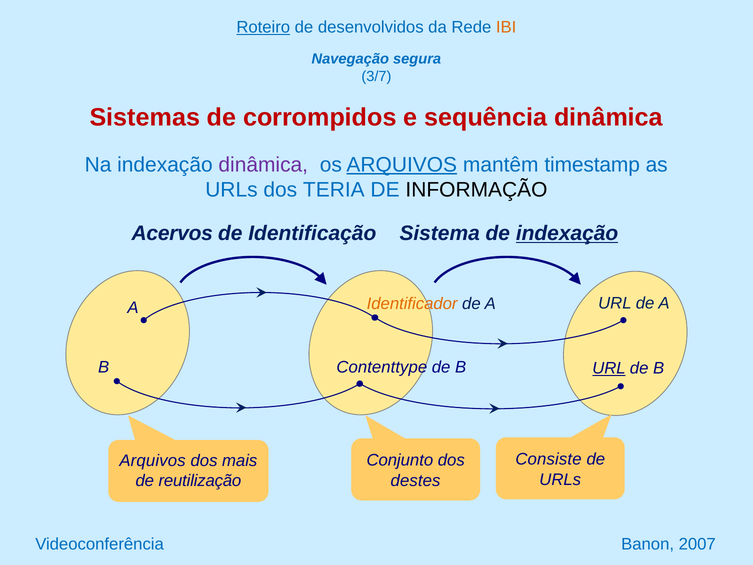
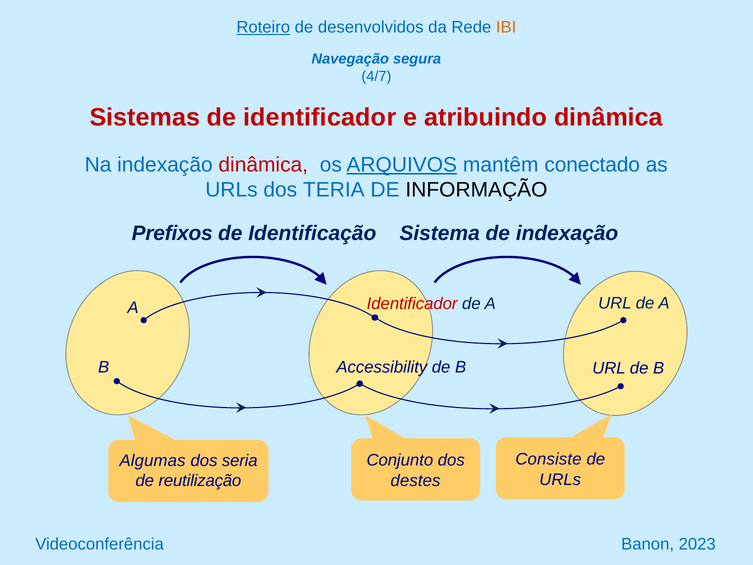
3/7: 3/7 -> 4/7
de corrompidos: corrompidos -> identificador
sequência: sequência -> atribuindo
dinâmica at (263, 165) colour: purple -> red
timestamp: timestamp -> conectado
Acervos: Acervos -> Prefixos
indexação at (567, 233) underline: present -> none
Identificador at (412, 303) colour: orange -> red
Contenttype: Contenttype -> Accessibility
URL at (609, 368) underline: present -> none
Arquivos at (153, 461): Arquivos -> Algumas
mais: mais -> seria
2007: 2007 -> 2023
